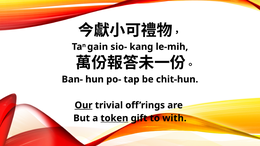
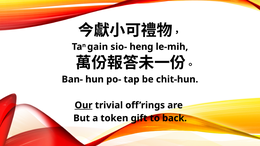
kang: kang -> heng
token underline: present -> none
with: with -> back
